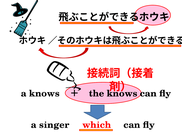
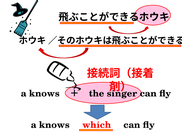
the knows: knows -> singer
singer at (54, 125): singer -> knows
